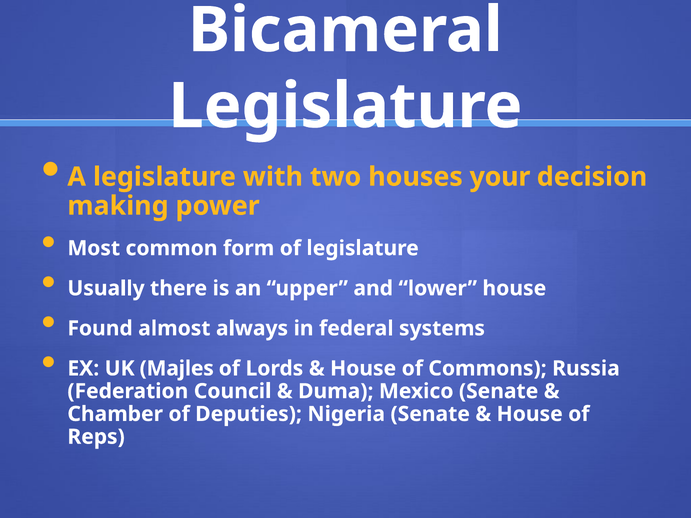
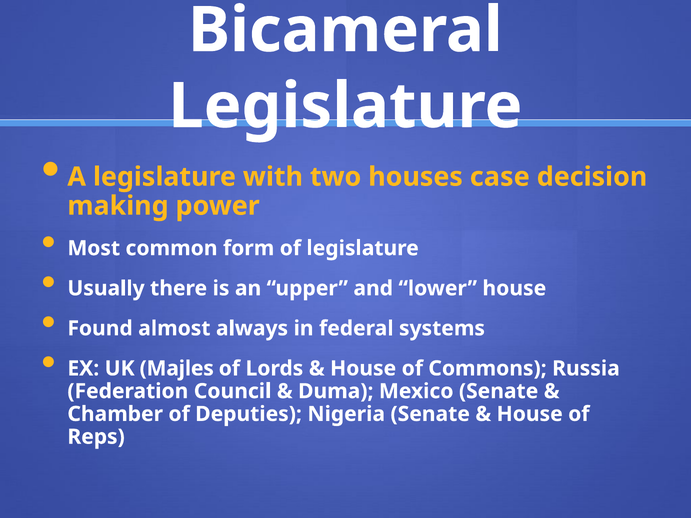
your: your -> case
